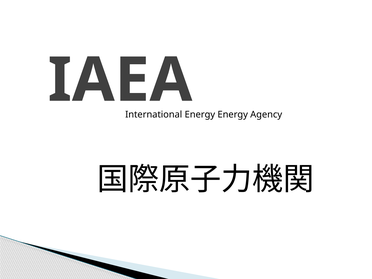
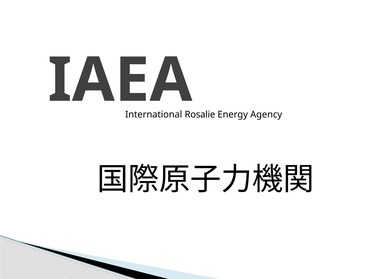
Energy at (200, 115): Energy -> Rosalie
